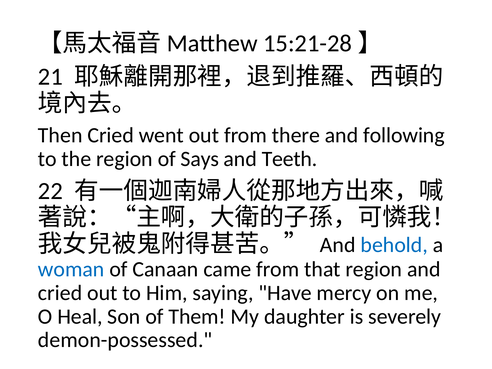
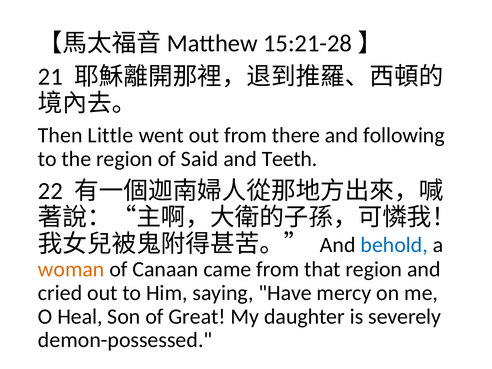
Then Cried: Cried -> Little
Says: Says -> Said
woman colour: blue -> orange
Them: Them -> Great
